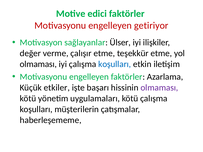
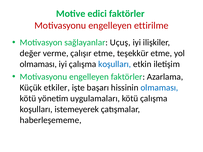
getiriyor: getiriyor -> ettirilme
Ülser: Ülser -> Uçuş
olmaması at (159, 88) colour: purple -> blue
müşterilerin: müşterilerin -> istemeyerek
